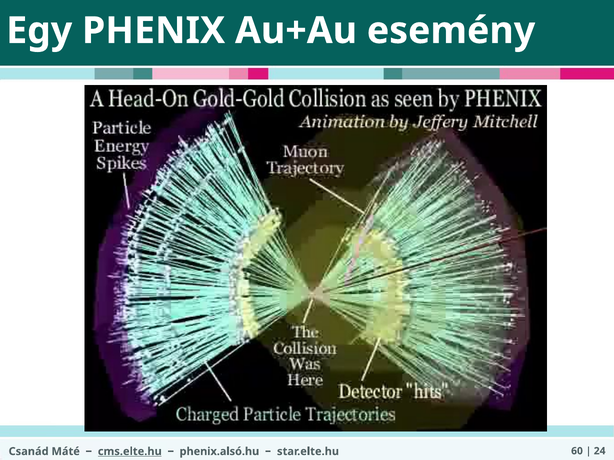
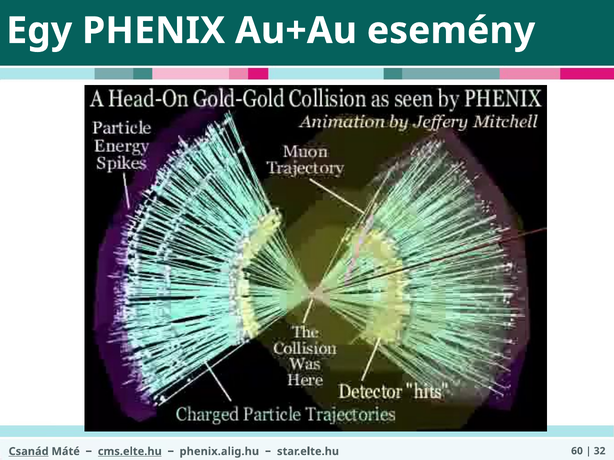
24: 24 -> 32
Csanád underline: none -> present
phenix.alsó.hu: phenix.alsó.hu -> phenix.alig.hu
